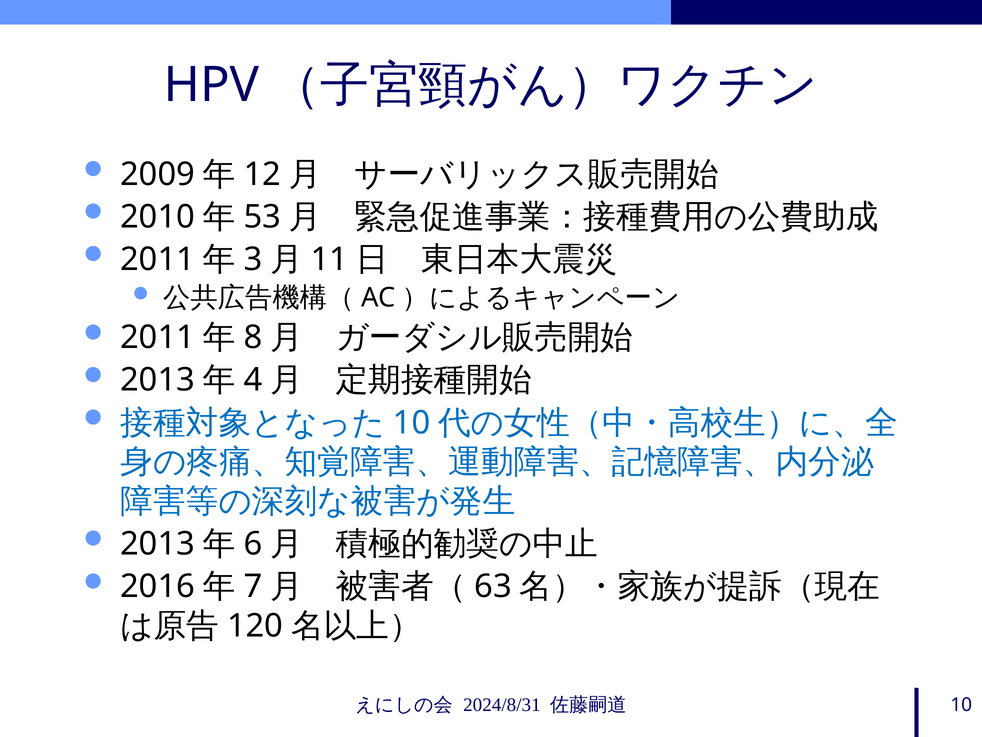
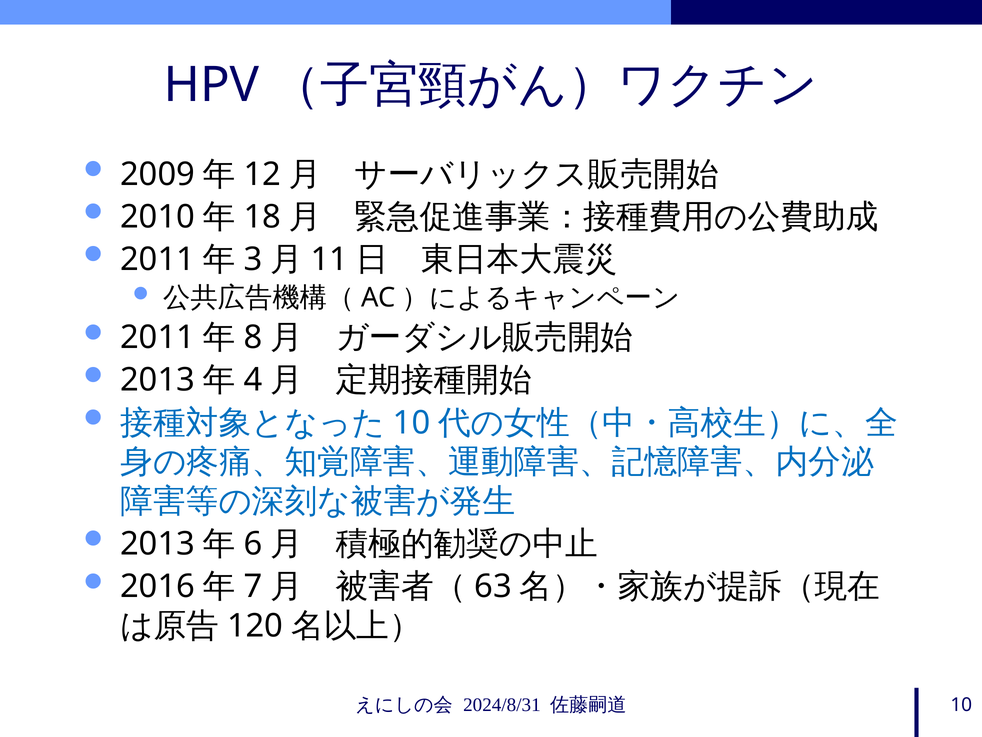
53: 53 -> 18
